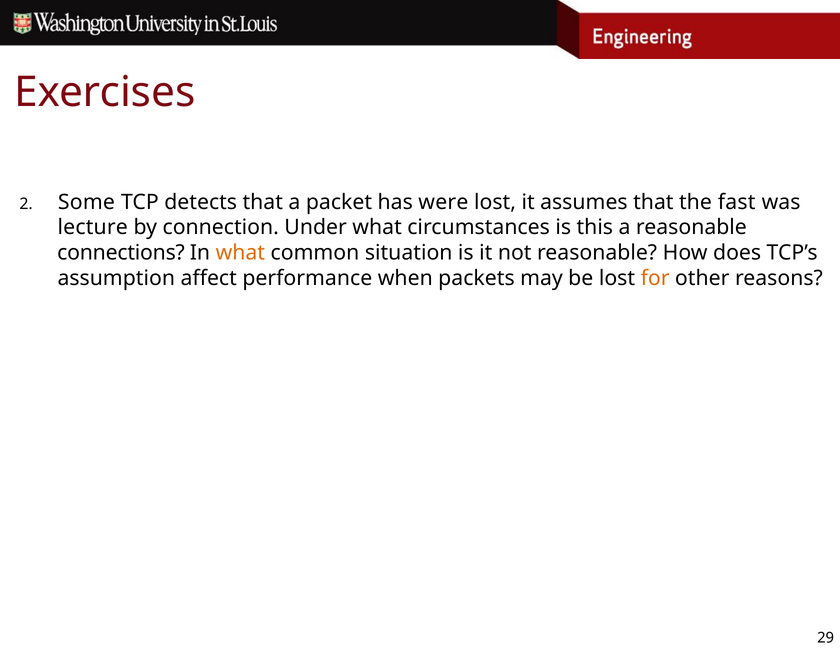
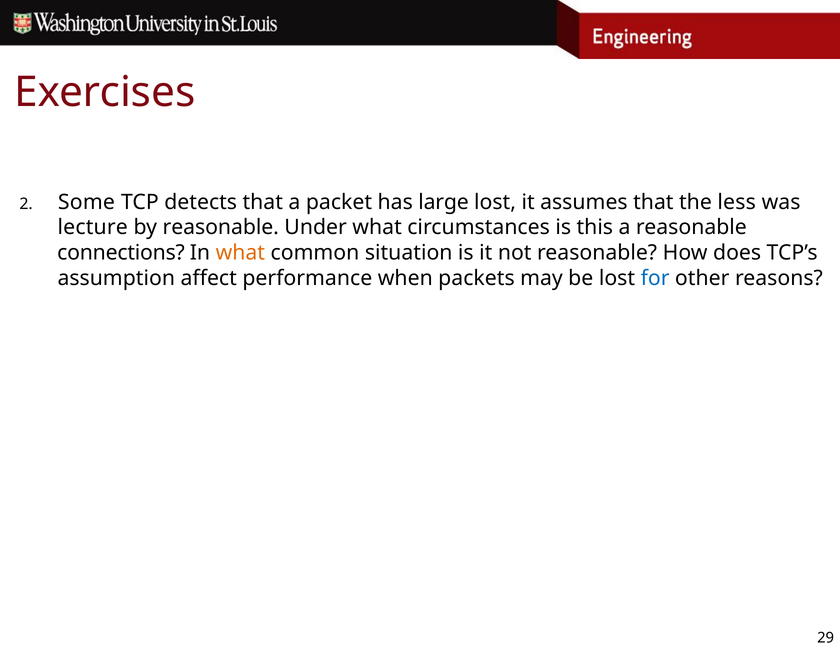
were: were -> large
fast: fast -> less
by connection: connection -> reasonable
for colour: orange -> blue
